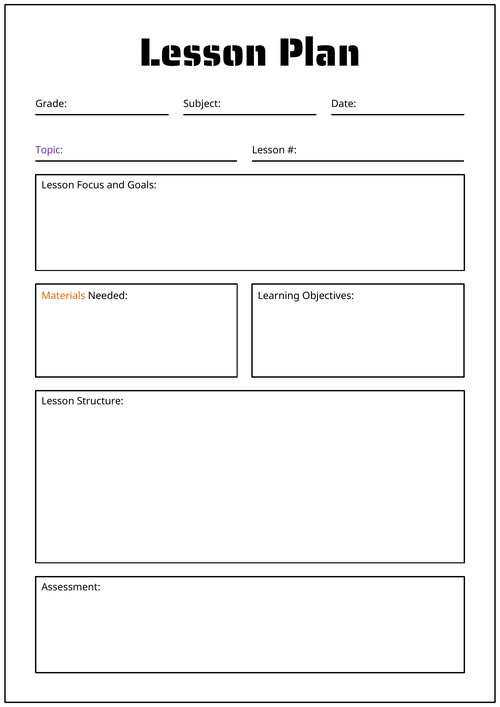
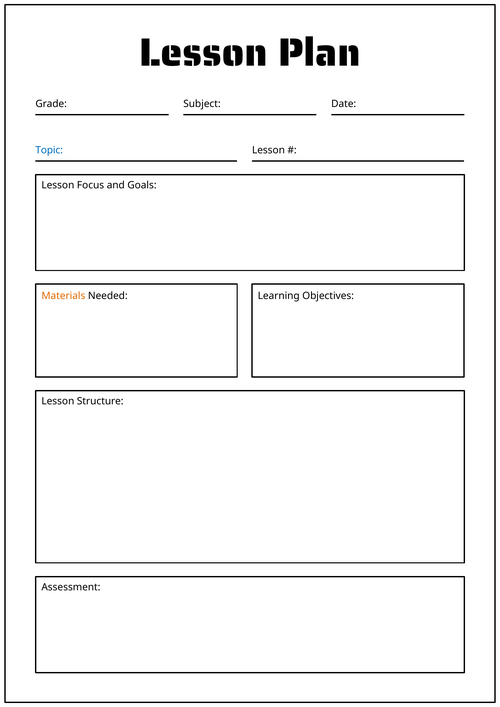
Topic colour: purple -> blue
